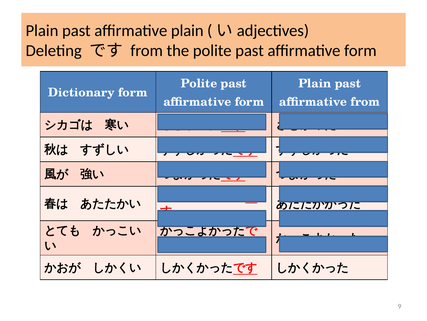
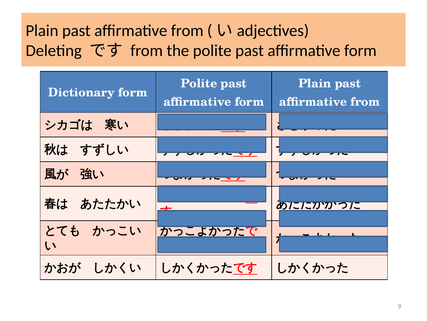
plain at (187, 31): plain -> from
